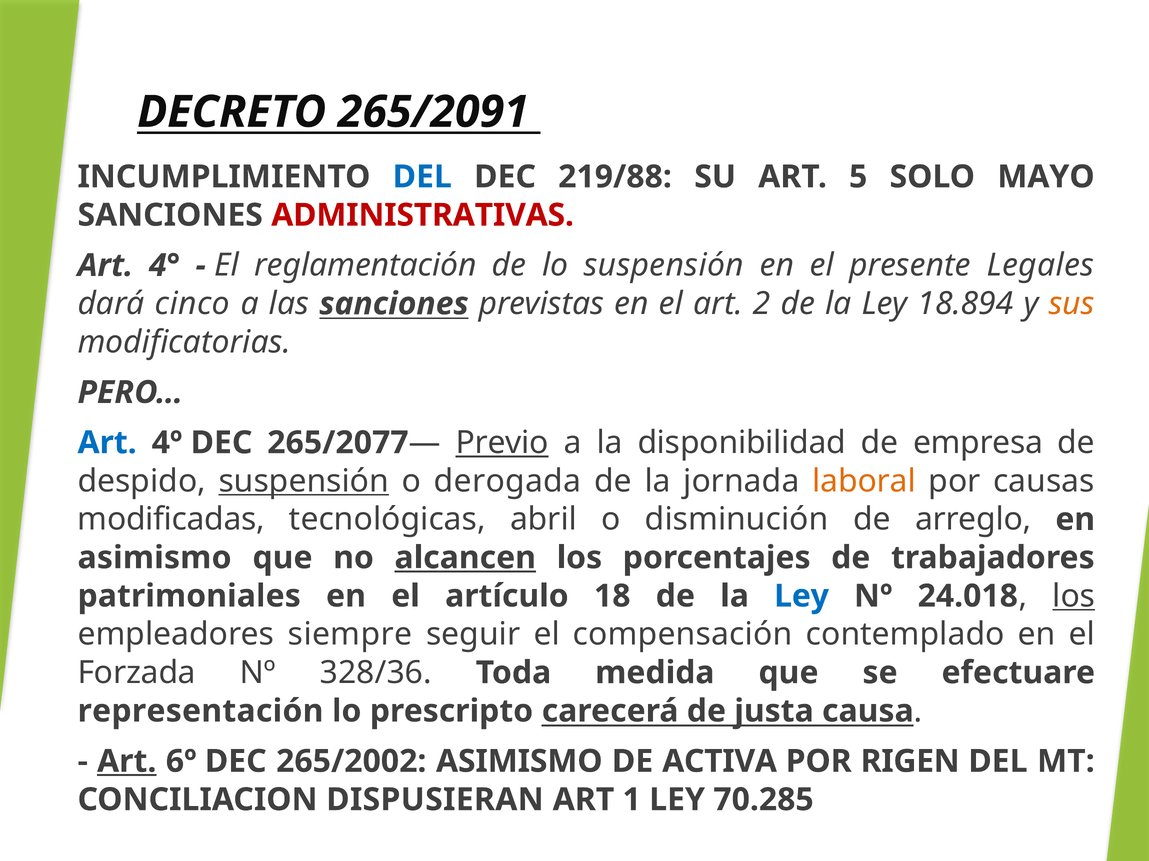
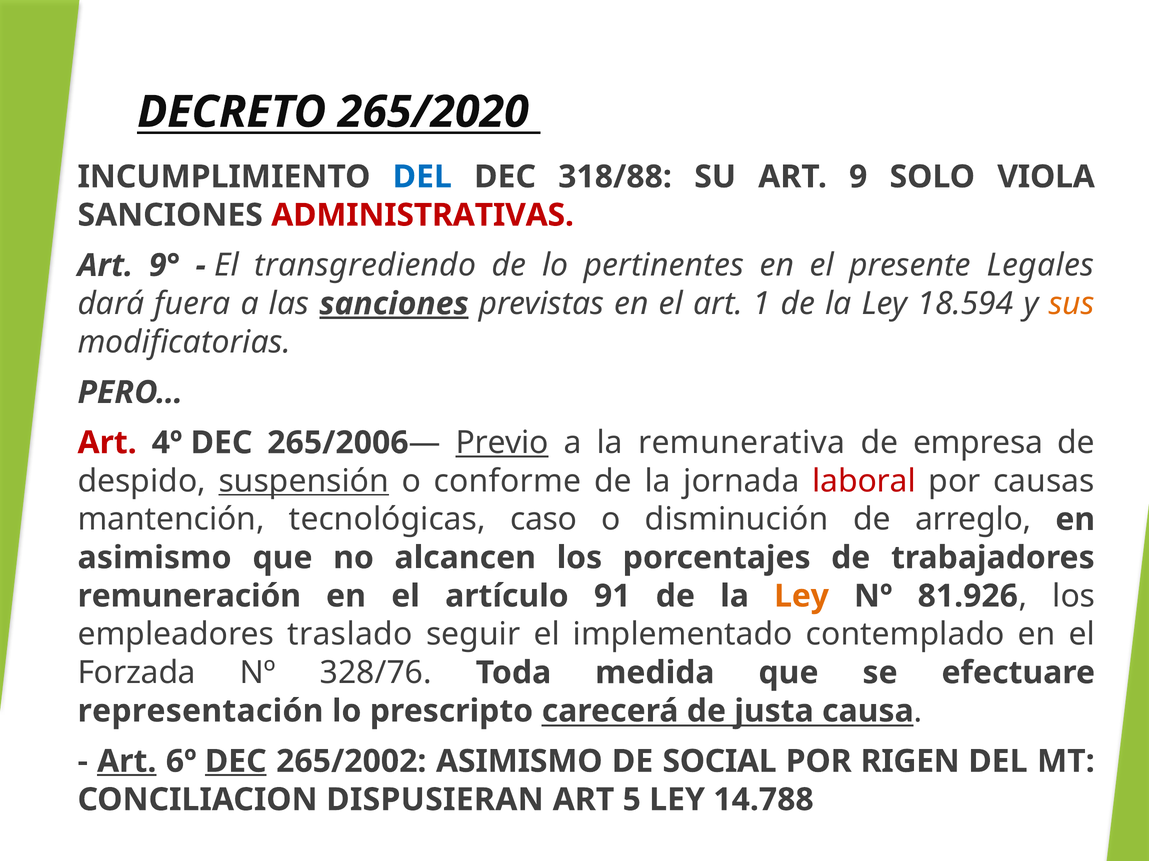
265/2091: 265/2091 -> 265/2020
219/88: 219/88 -> 318/88
5: 5 -> 9
MAYO: MAYO -> VIOLA
4°: 4° -> 9°
reglamentación: reglamentación -> transgrediendo
lo suspensión: suspensión -> pertinentes
cinco: cinco -> fuera
sanciones at (394, 304) underline: none -> present
2: 2 -> 1
18.894: 18.894 -> 18.594
Art at (107, 443) colour: blue -> red
265/2077: 265/2077 -> 265/2006
disponibilidad: disponibilidad -> remunerativa
derogada: derogada -> conforme
laboral colour: orange -> red
modificadas: modificadas -> mantención
abril: abril -> caso
alcancen underline: present -> none
patrimoniales: patrimoniales -> remuneración
18: 18 -> 91
Ley at (802, 597) colour: blue -> orange
24.018: 24.018 -> 81.926
los at (1074, 597) underline: present -> none
siempre: siempre -> traslado
compensación: compensación -> implementado
328/36: 328/36 -> 328/76
DEC at (236, 762) underline: none -> present
ACTIVA: ACTIVA -> SOCIAL
1: 1 -> 5
70.285: 70.285 -> 14.788
